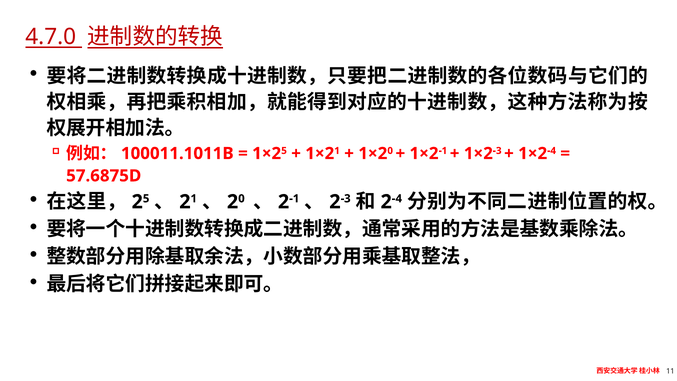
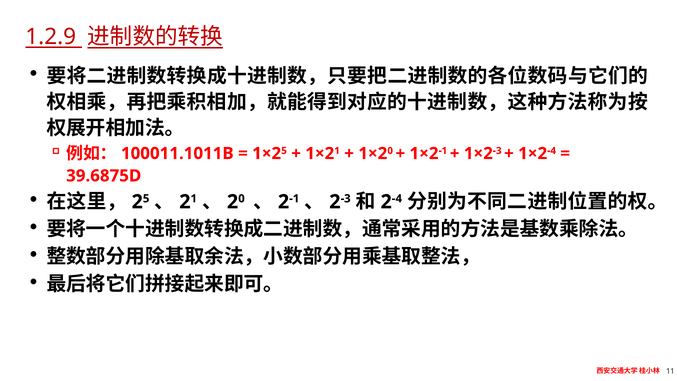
4.7.0: 4.7.0 -> 1.2.9
57.6875D: 57.6875D -> 39.6875D
